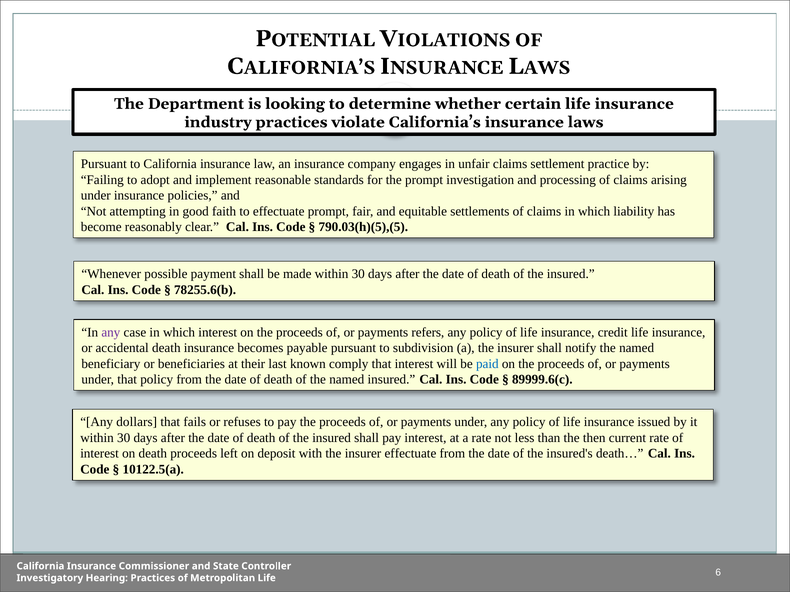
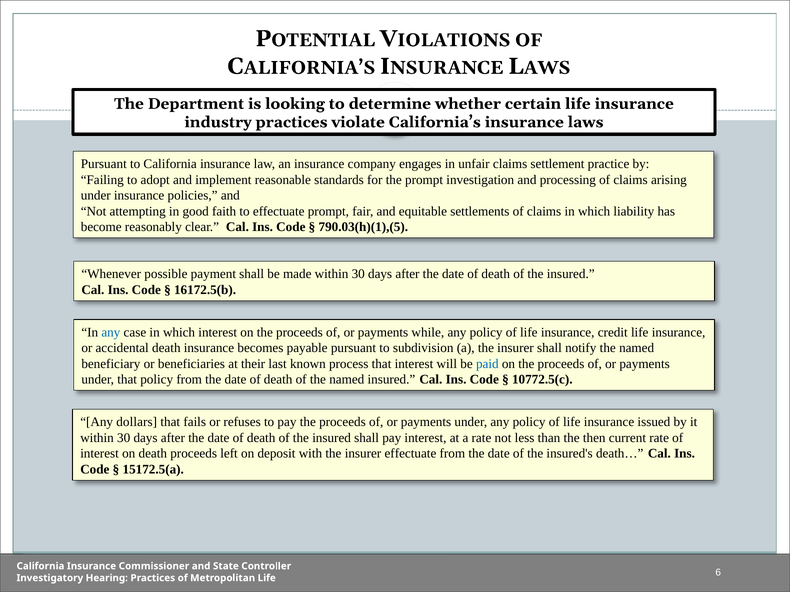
790.03(h)(5),(5: 790.03(h)(5),(5 -> 790.03(h)(1),(5
78255.6(b: 78255.6(b -> 16172.5(b
any at (111, 332) colour: purple -> blue
refers: refers -> while
comply: comply -> process
89999.6(c: 89999.6(c -> 10772.5(c
10122.5(a: 10122.5(a -> 15172.5(a
